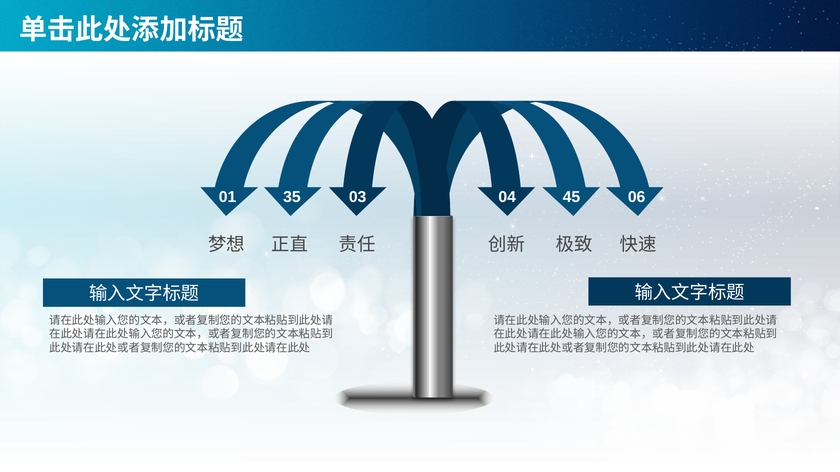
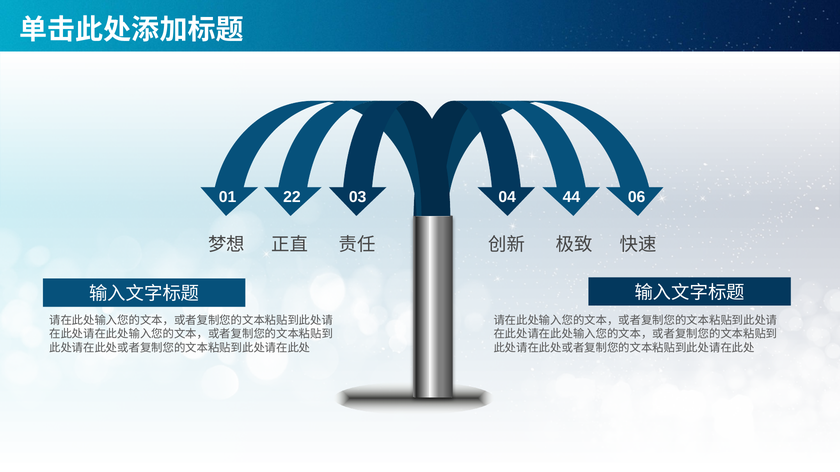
35: 35 -> 22
45: 45 -> 44
